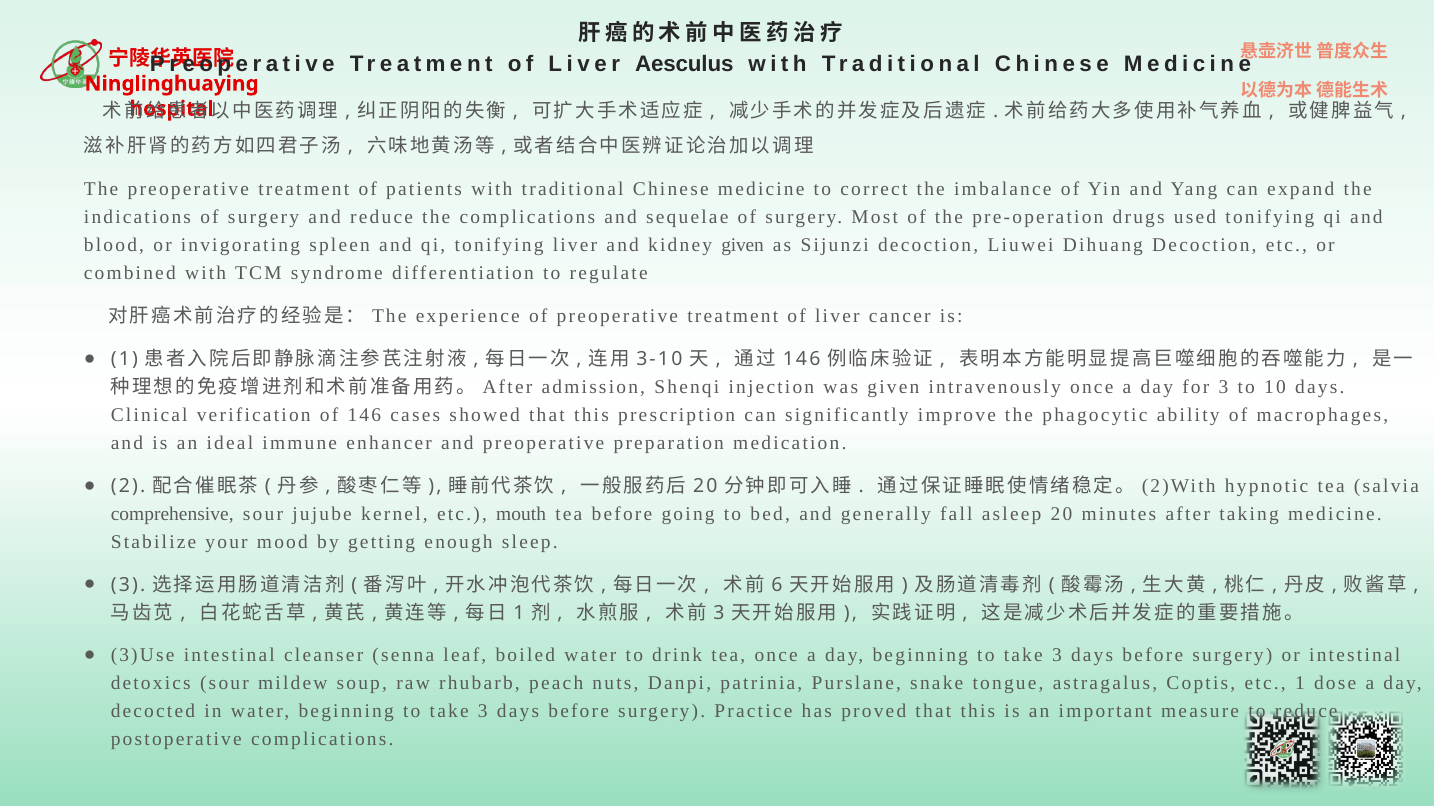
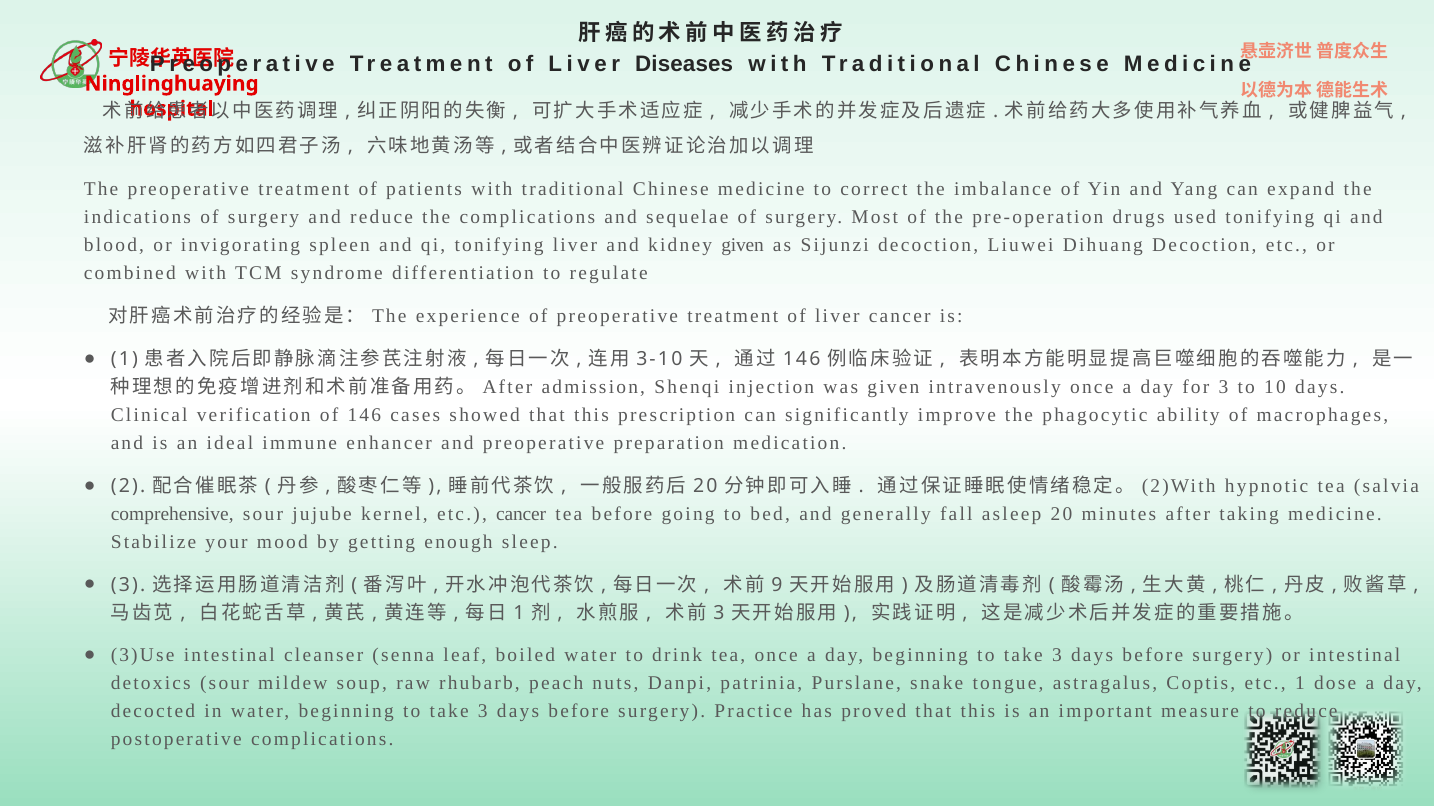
Aesculus: Aesculus -> Diseases
etc mouth: mouth -> cancer
6: 6 -> 9
